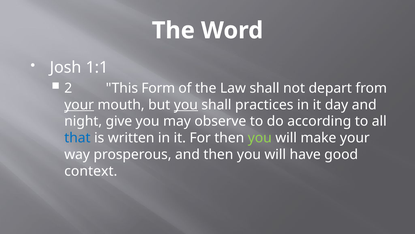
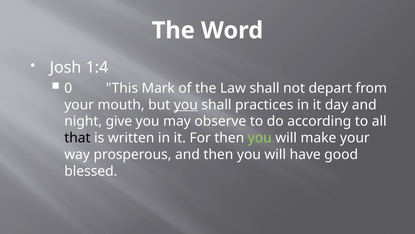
1:1: 1:1 -> 1:4
2: 2 -> 0
Form: Form -> Mark
your at (79, 105) underline: present -> none
that colour: blue -> black
context: context -> blessed
